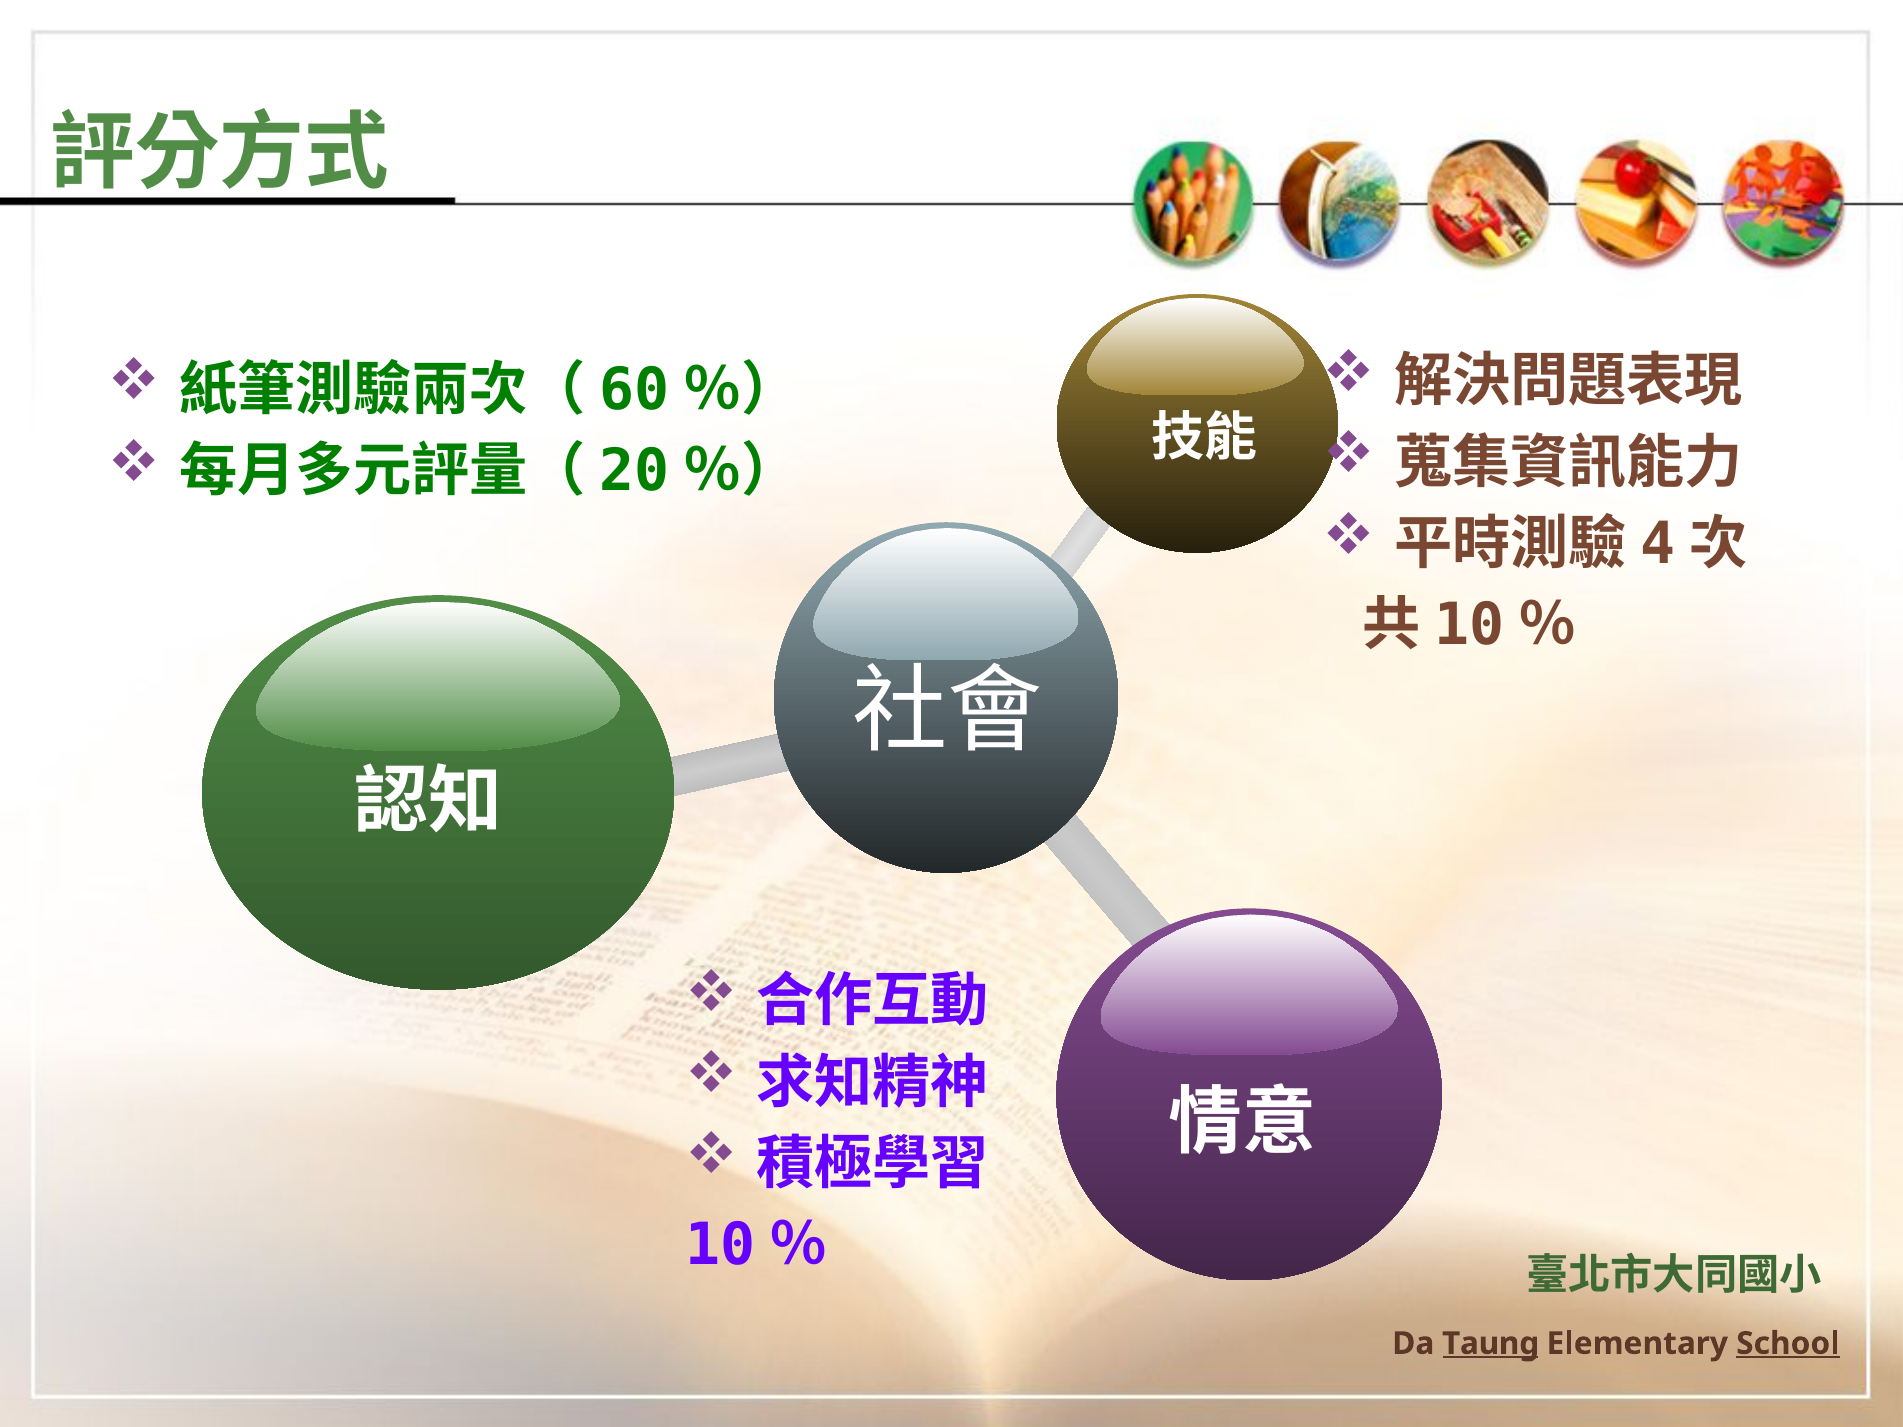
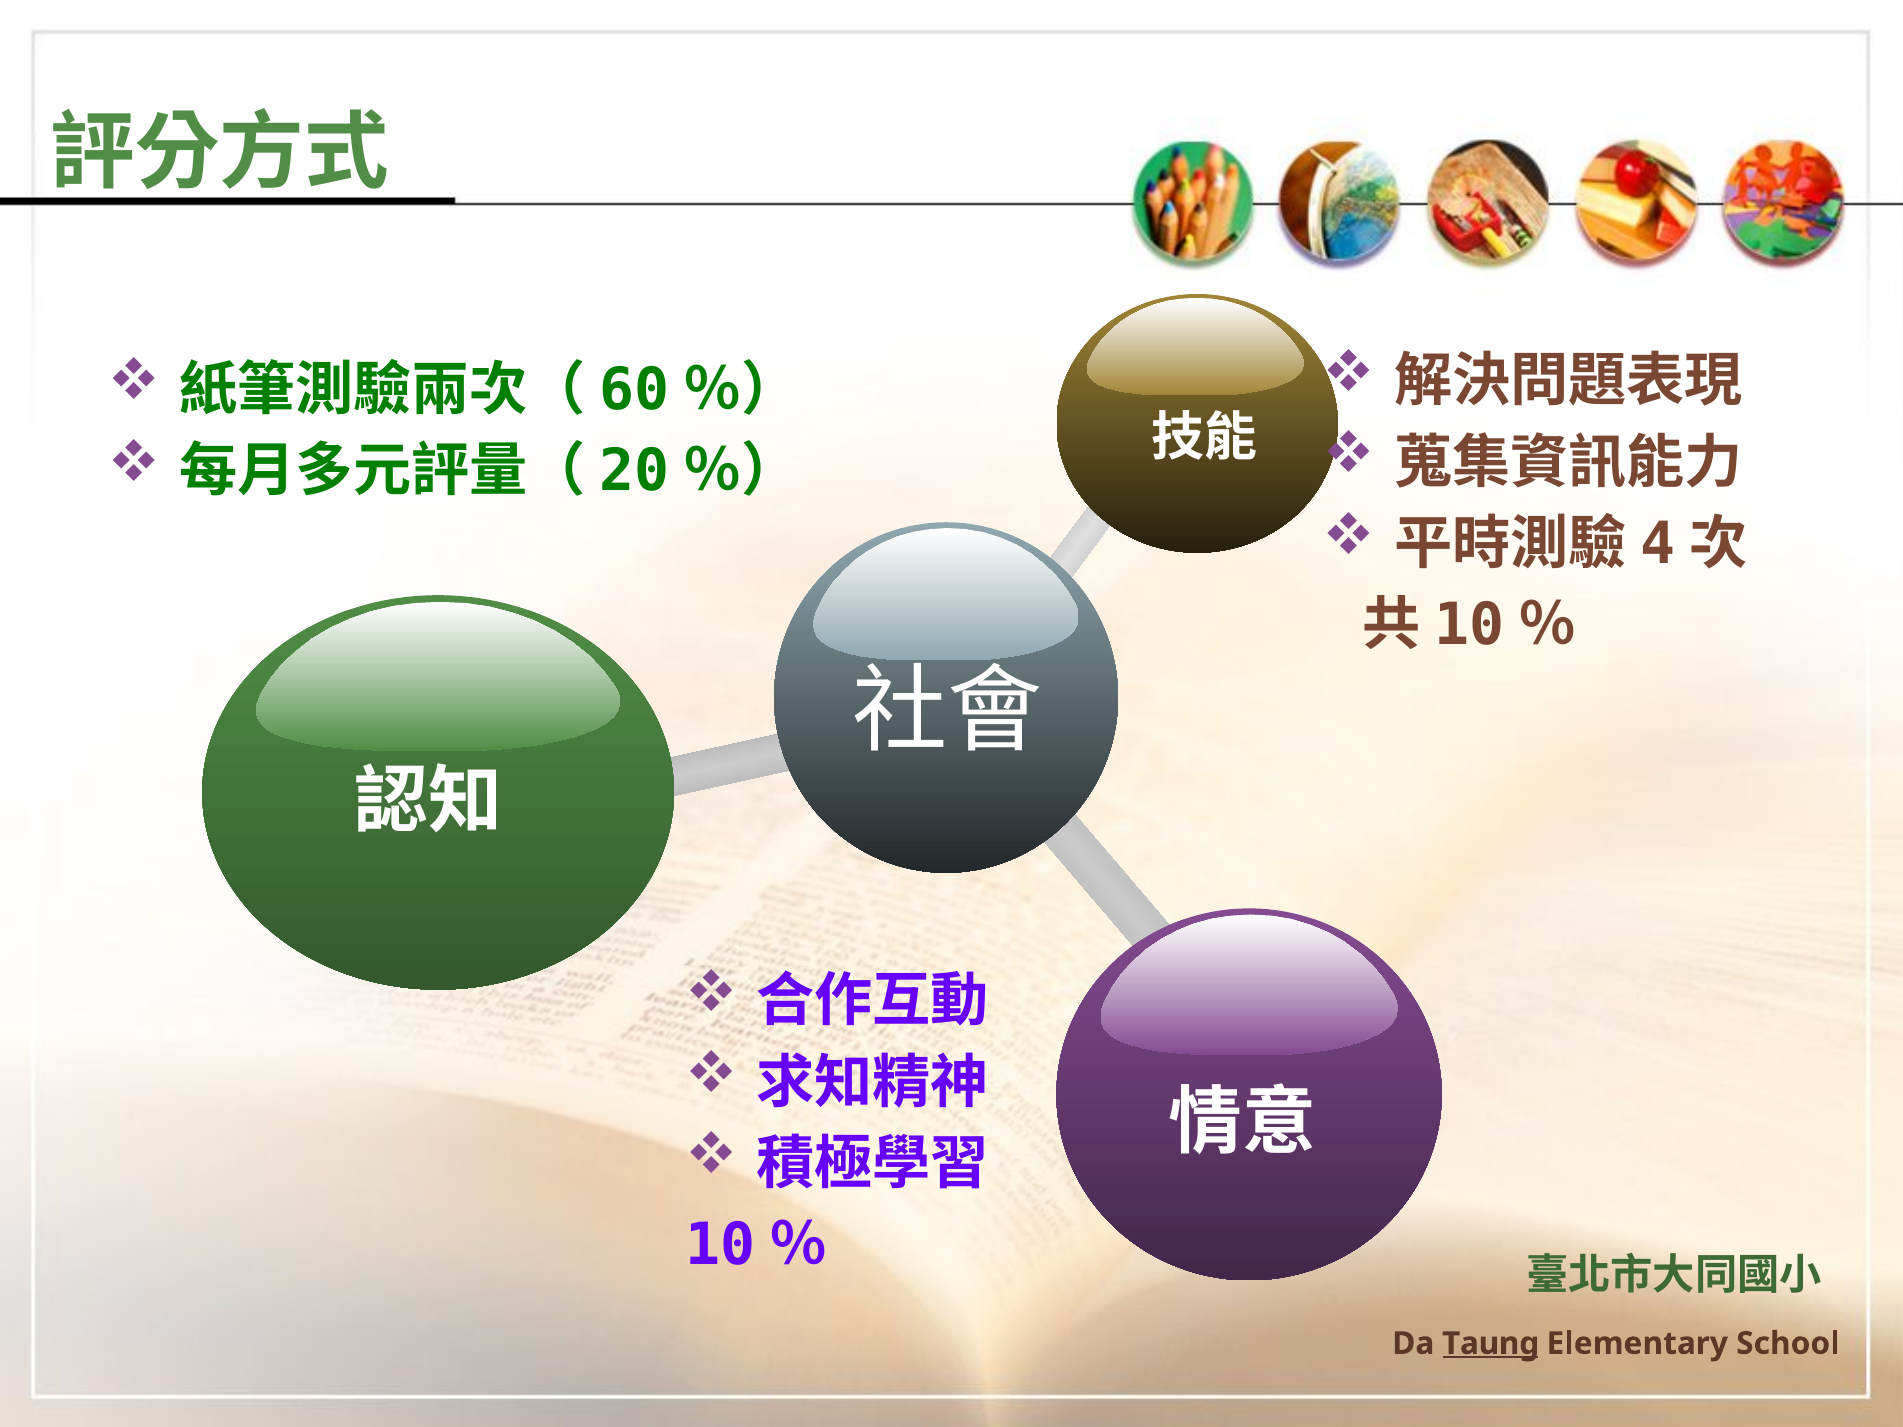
School underline: present -> none
